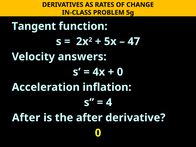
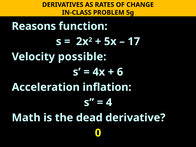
Tangent: Tangent -> Reasons
47: 47 -> 17
answers: answers -> possible
0 at (120, 72): 0 -> 6
After at (26, 118): After -> Math
the after: after -> dead
